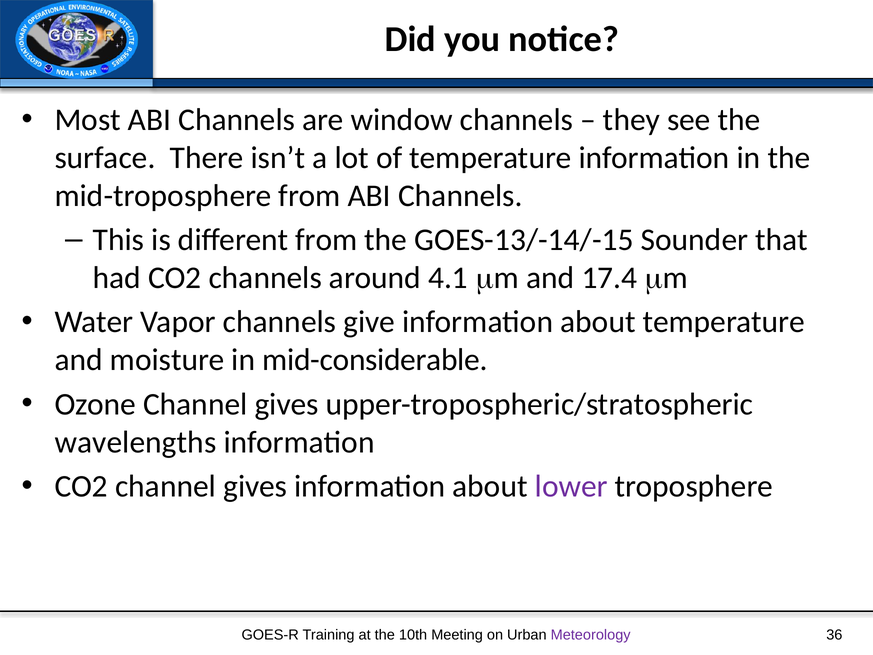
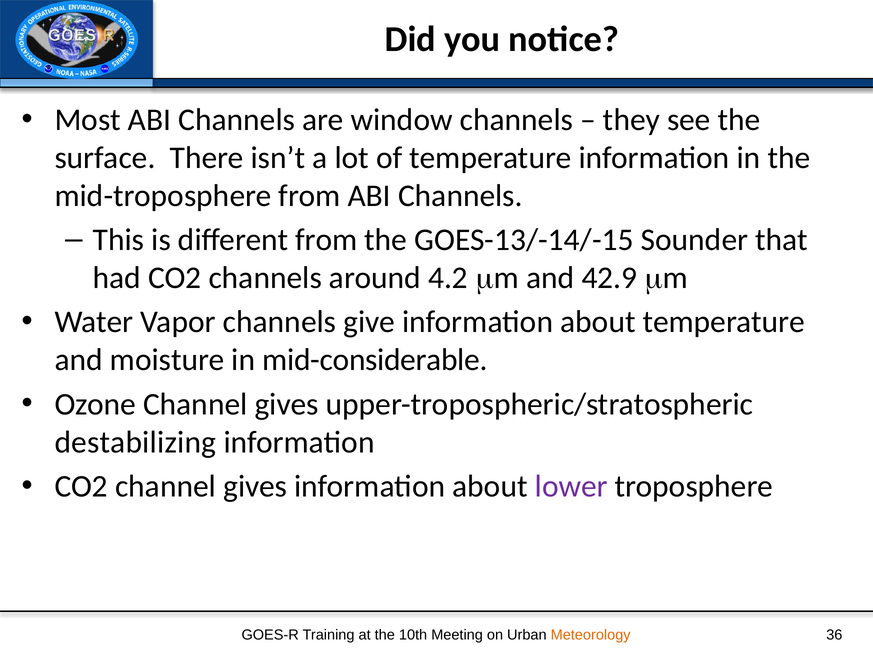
4.1: 4.1 -> 4.2
17.4: 17.4 -> 42.9
wavelengths: wavelengths -> destabilizing
Meteorology colour: purple -> orange
